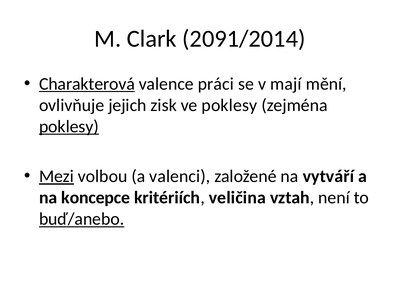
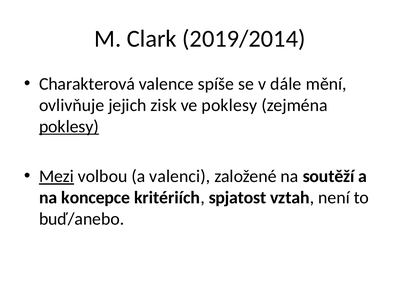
2091/2014: 2091/2014 -> 2019/2014
Charakterová underline: present -> none
práci: práci -> spíše
mají: mají -> dále
vytváří: vytváří -> soutěží
veličina: veličina -> spjatost
buď/anebo underline: present -> none
